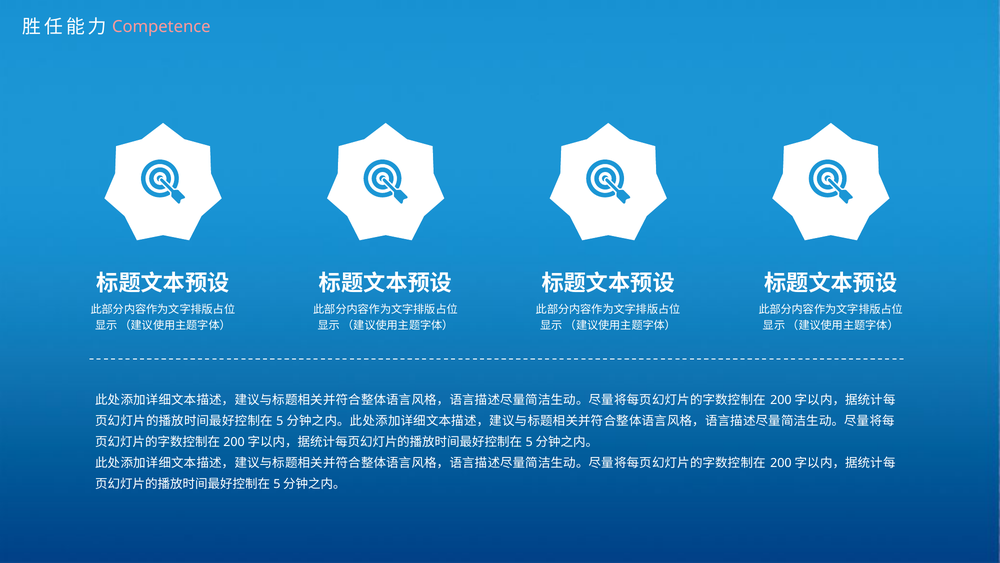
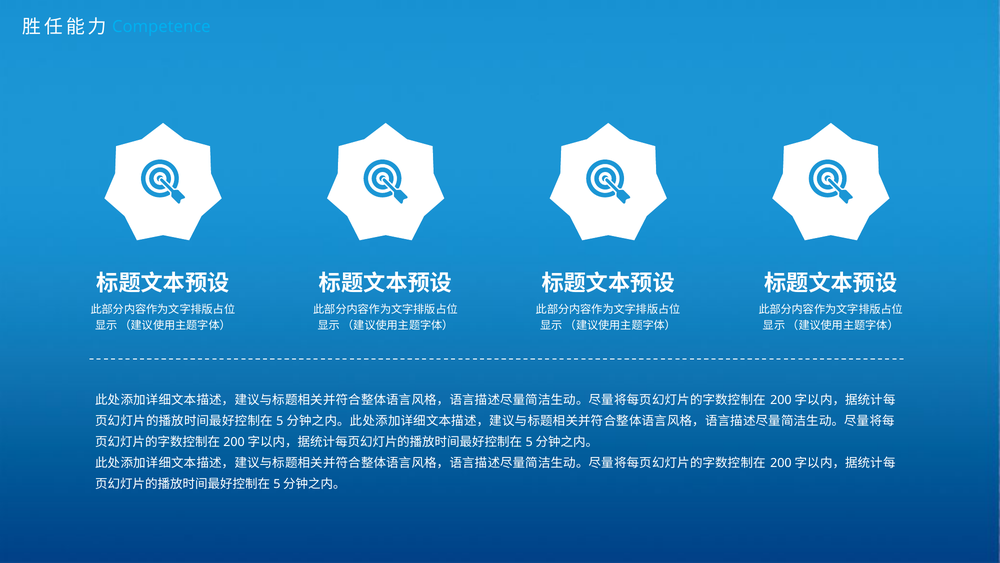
Competence colour: pink -> light blue
